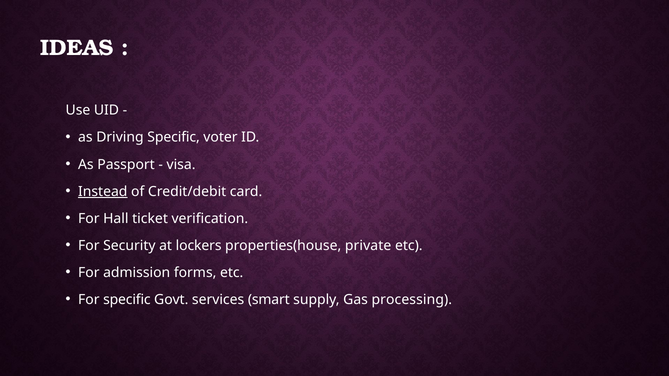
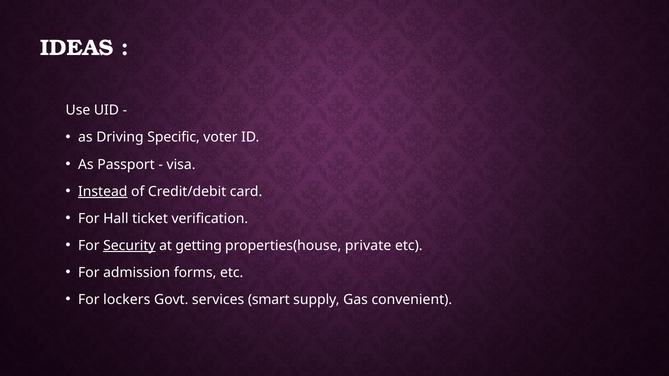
Security underline: none -> present
lockers: lockers -> getting
For specific: specific -> lockers
processing: processing -> convenient
